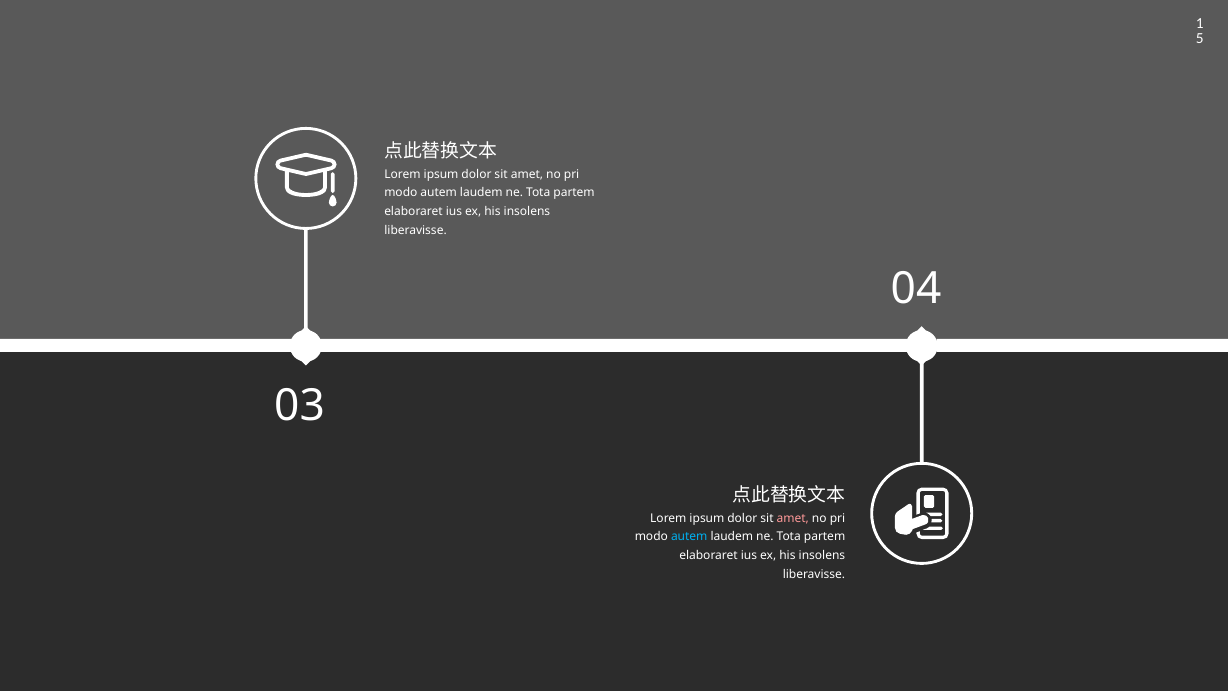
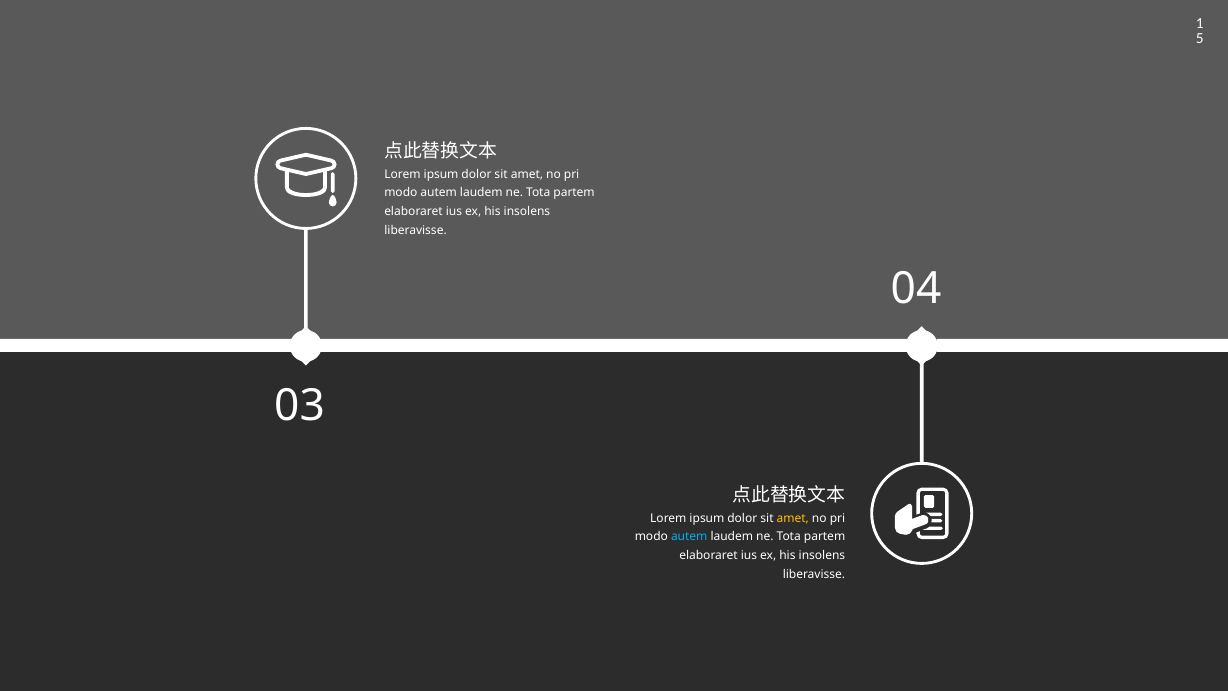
amet at (793, 518) colour: pink -> yellow
